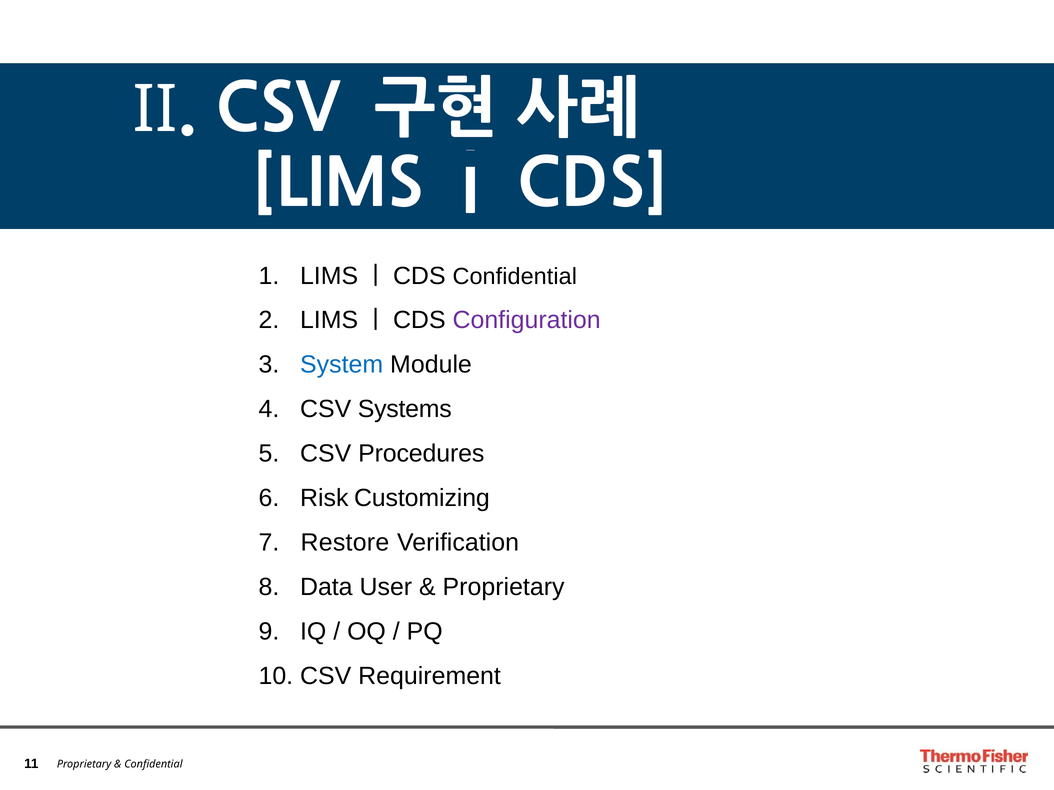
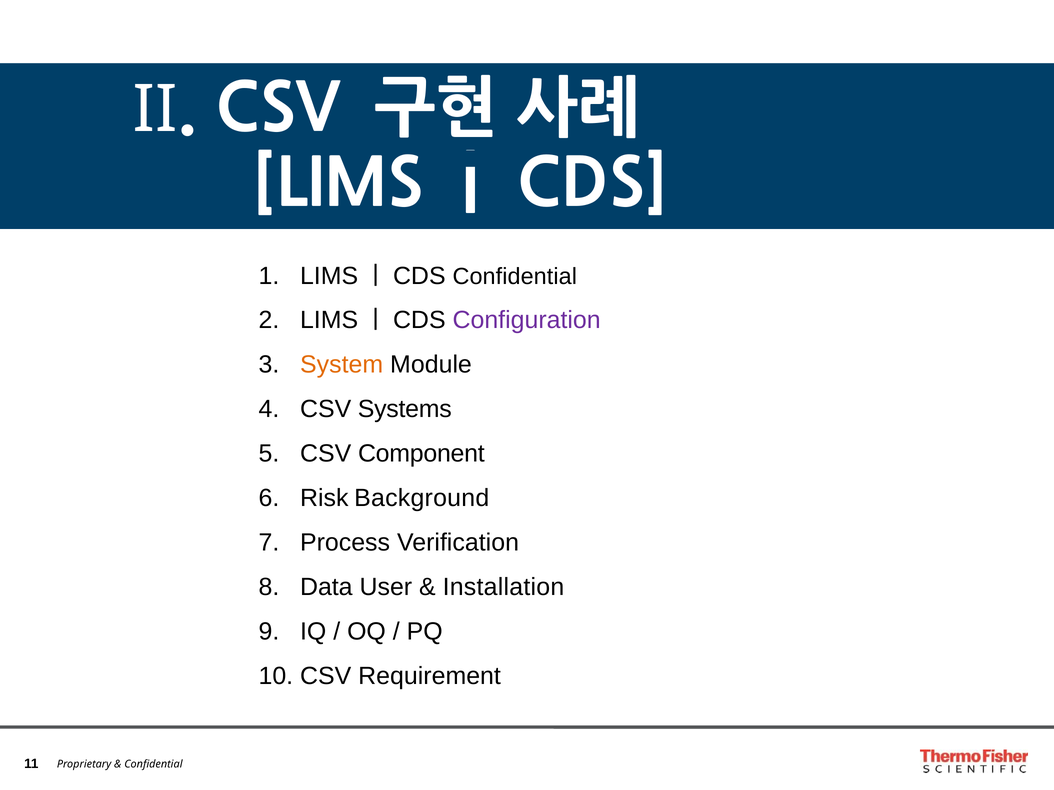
System colour: blue -> orange
Procedures: Procedures -> Component
Customizing: Customizing -> Background
Restore: Restore -> Process
Proprietary at (504, 587): Proprietary -> Installation
